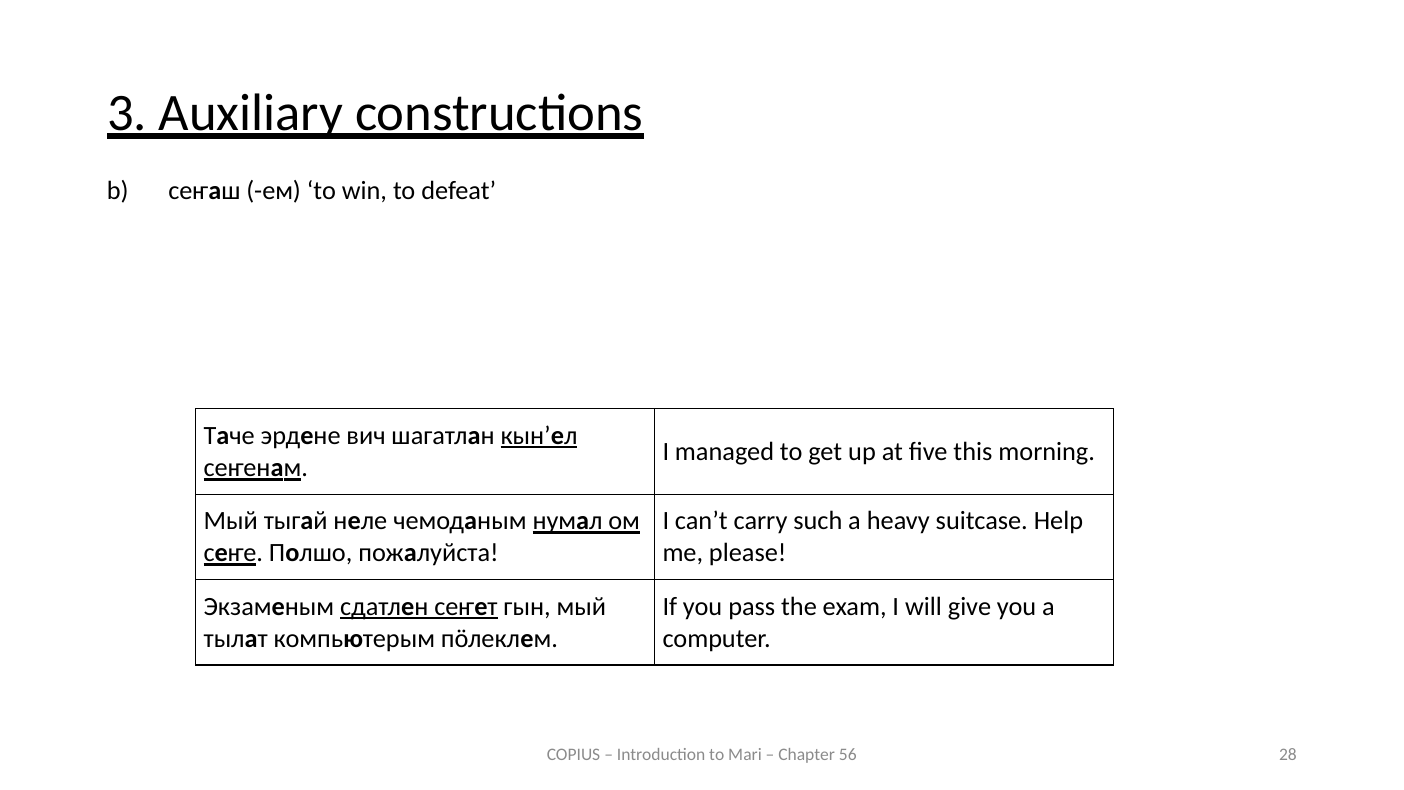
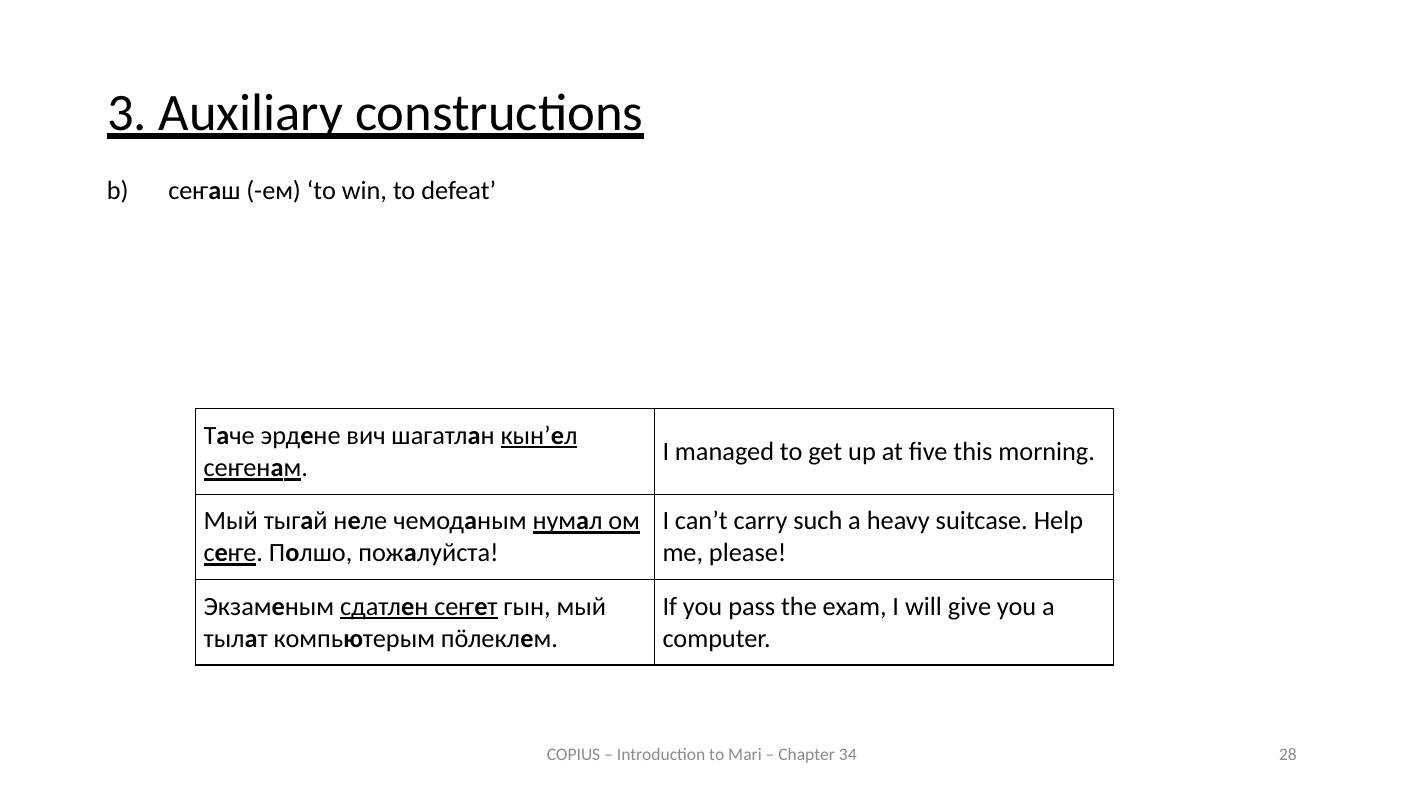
56: 56 -> 34
